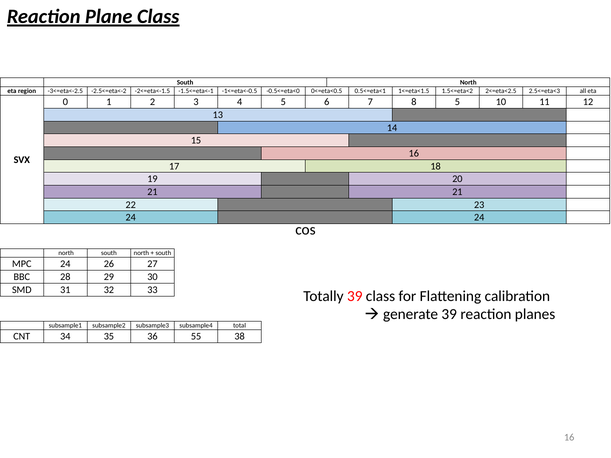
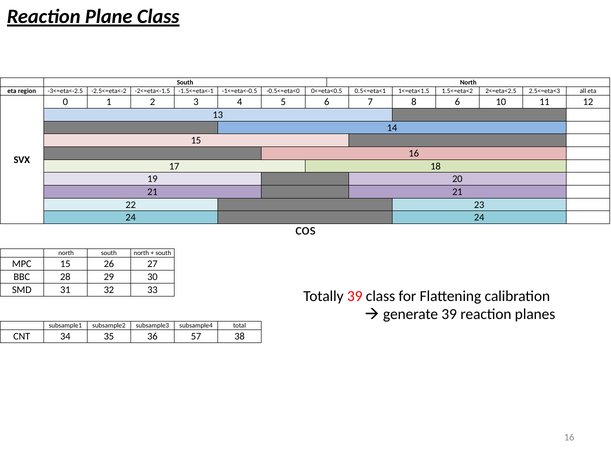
8 5: 5 -> 6
MPC 24: 24 -> 15
55: 55 -> 57
